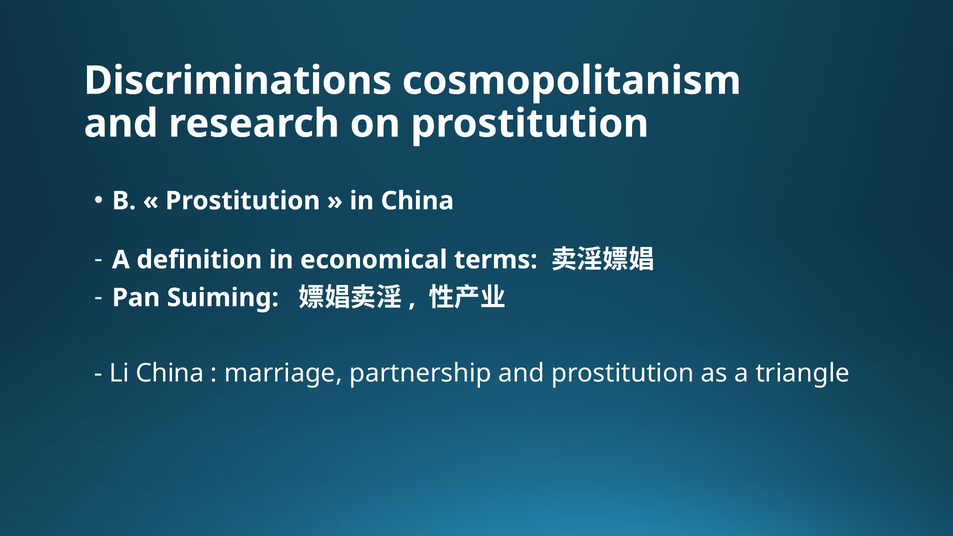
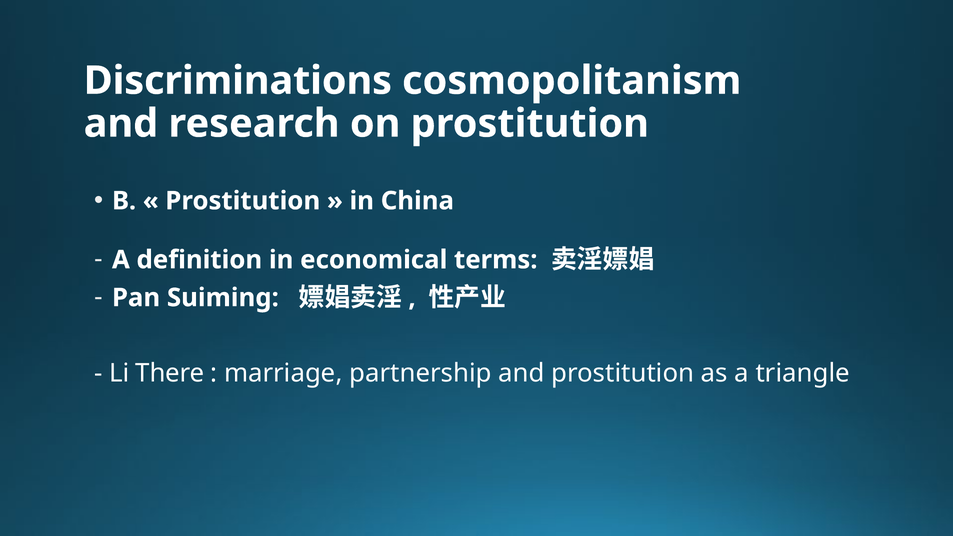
Li China: China -> There
